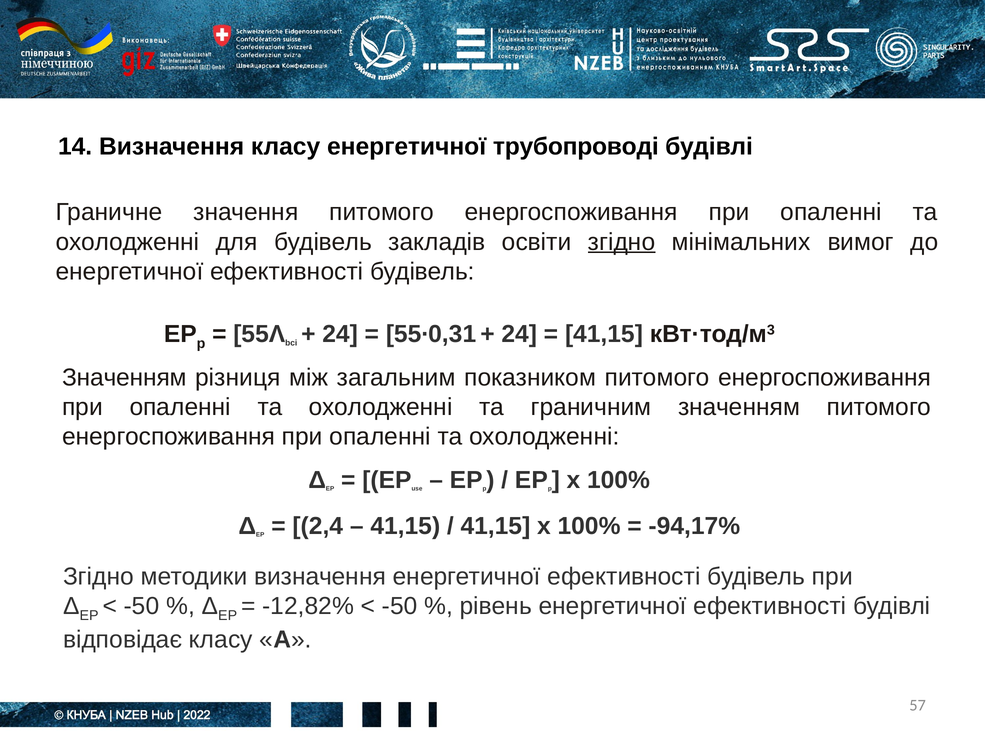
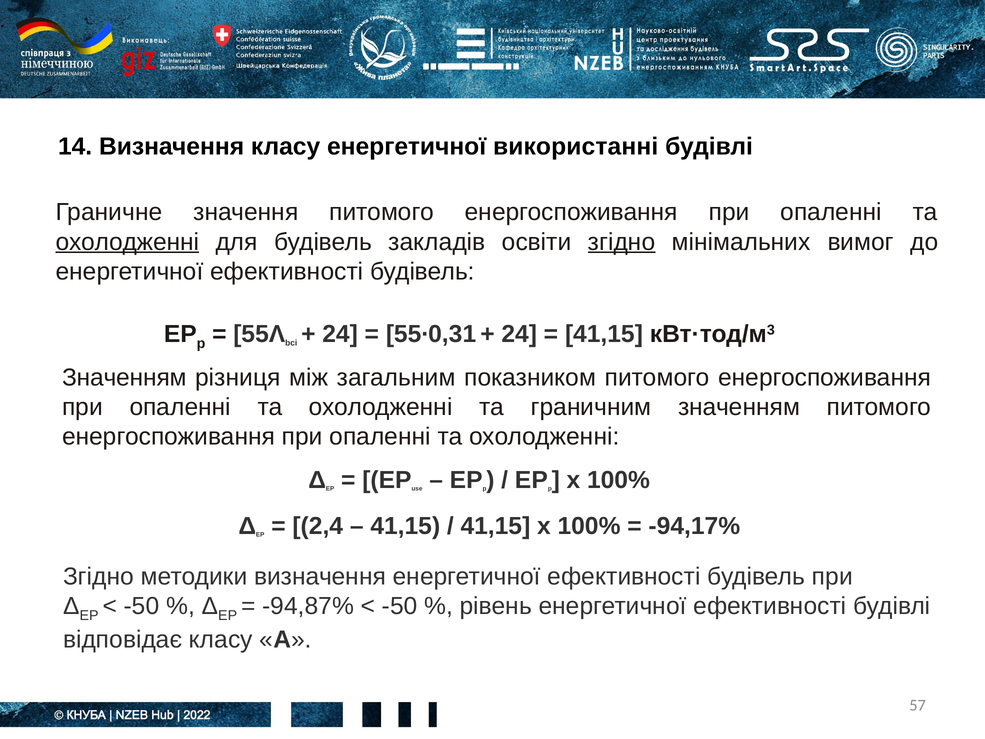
трубопроводі: трубопроводі -> використанні
охолодженні at (127, 242) underline: none -> present
-12,82%: -12,82% -> -94,87%
